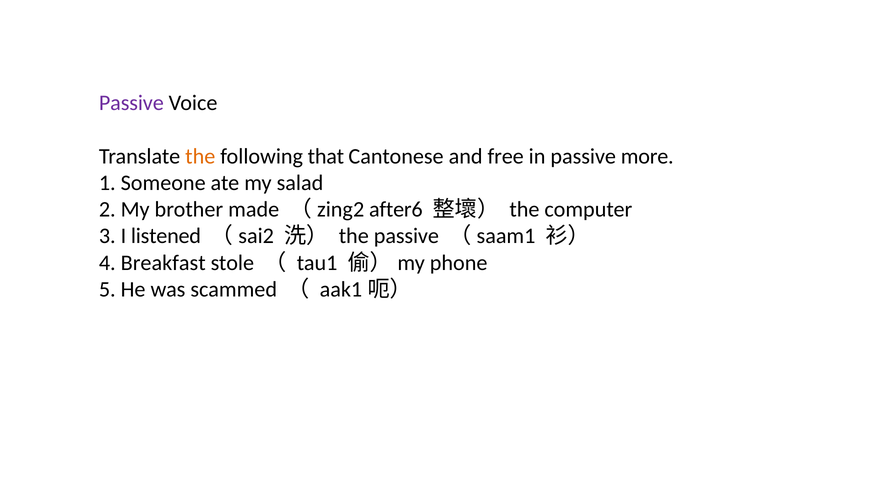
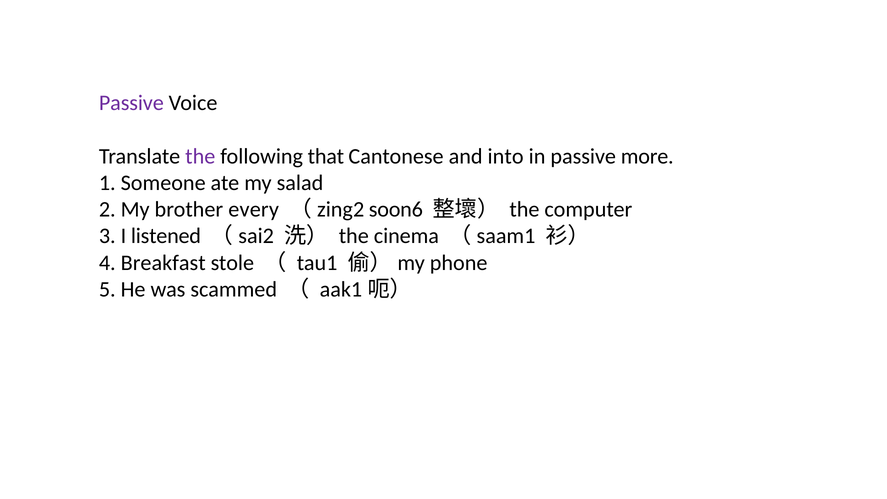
the at (200, 156) colour: orange -> purple
free: free -> into
made: made -> every
after6: after6 -> soon6
the passive: passive -> cinema
